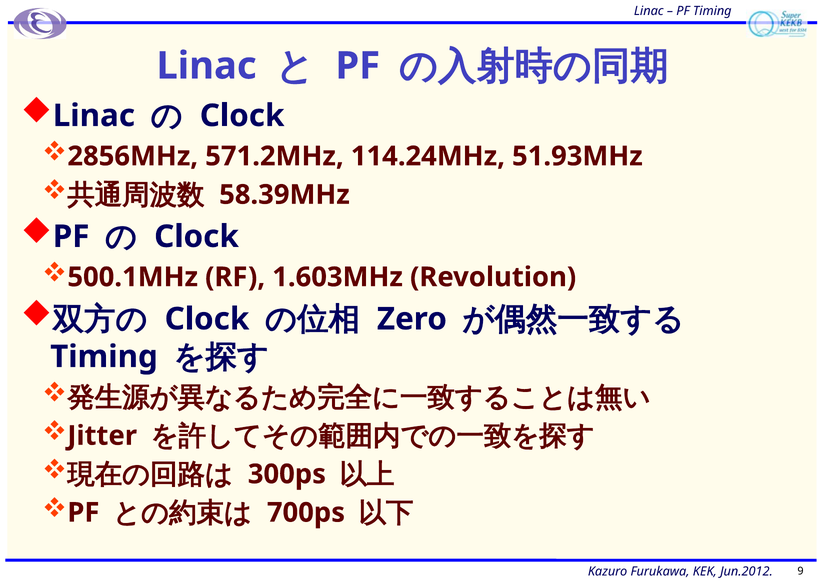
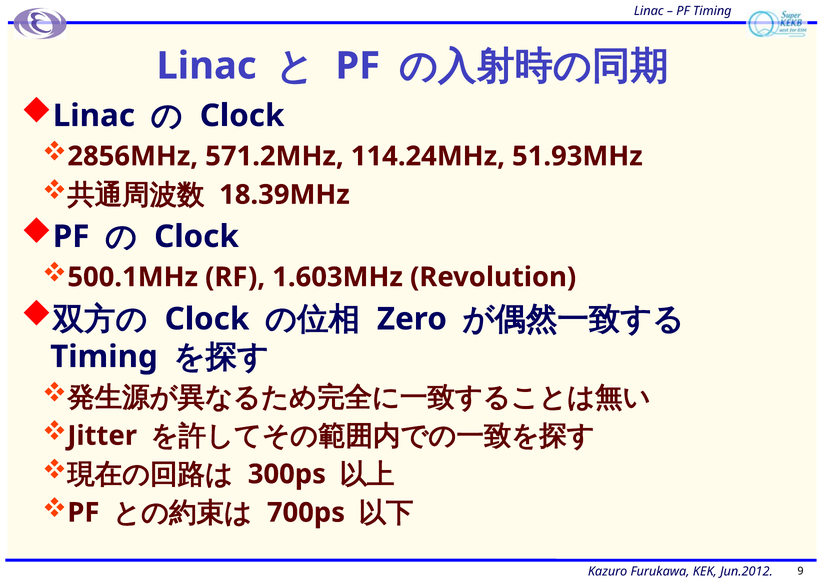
58.39MHz: 58.39MHz -> 18.39MHz
